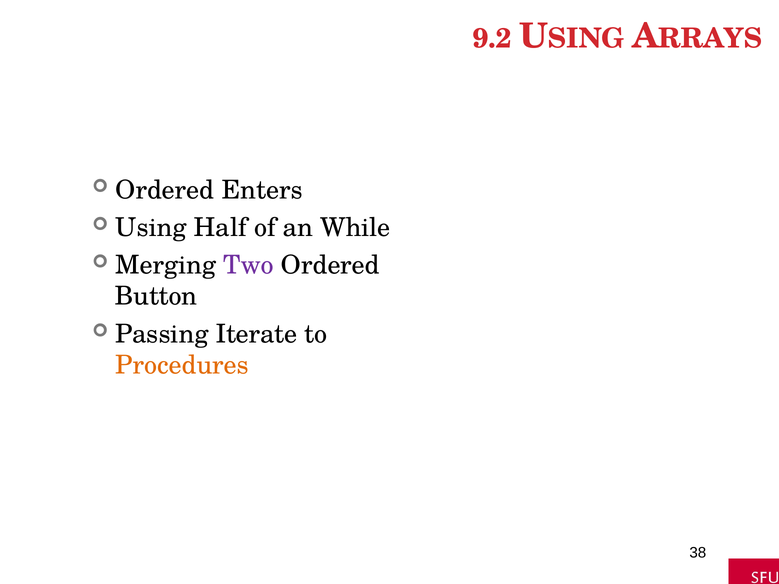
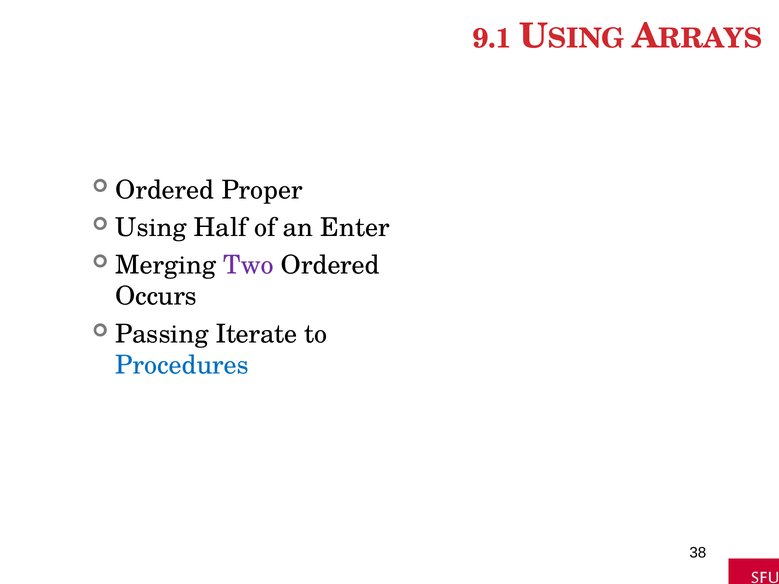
9.2: 9.2 -> 9.1
Enters: Enters -> Proper
While: While -> Enter
Button: Button -> Occurs
Procedures colour: orange -> blue
